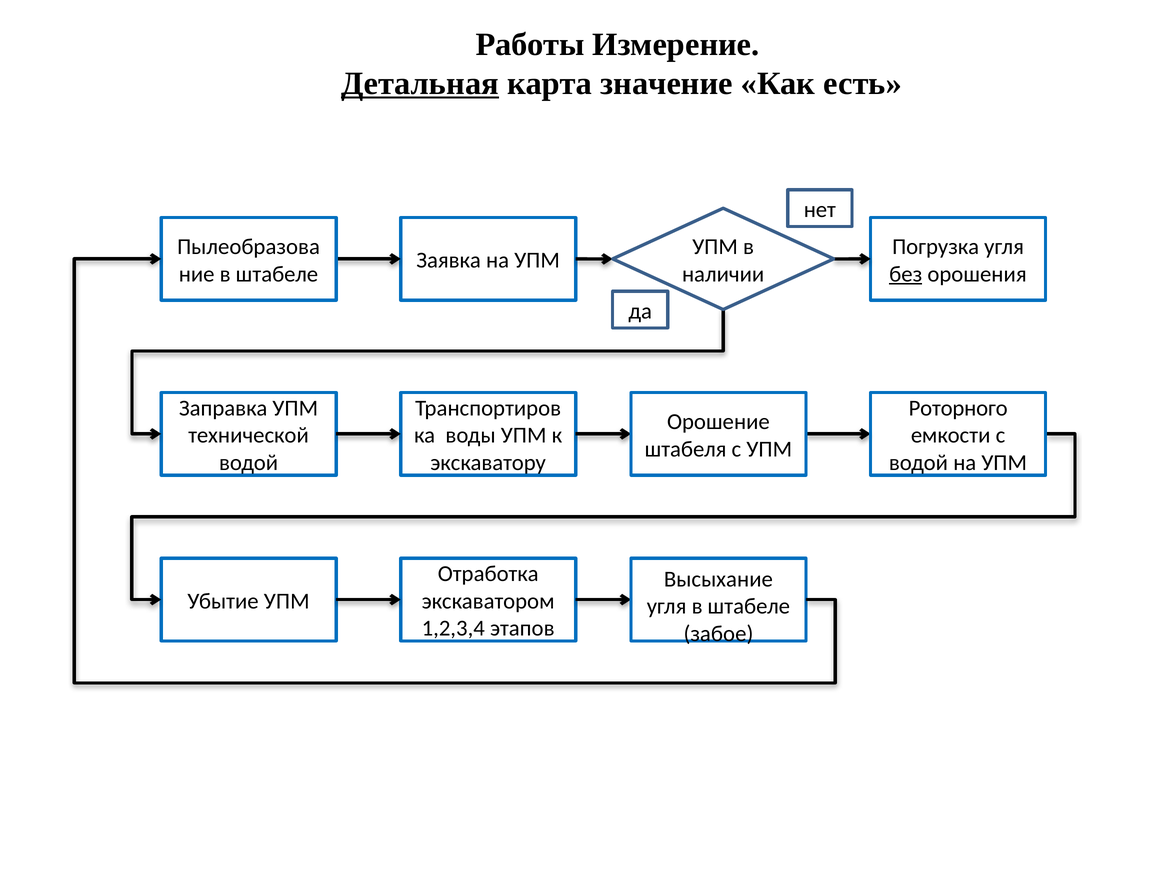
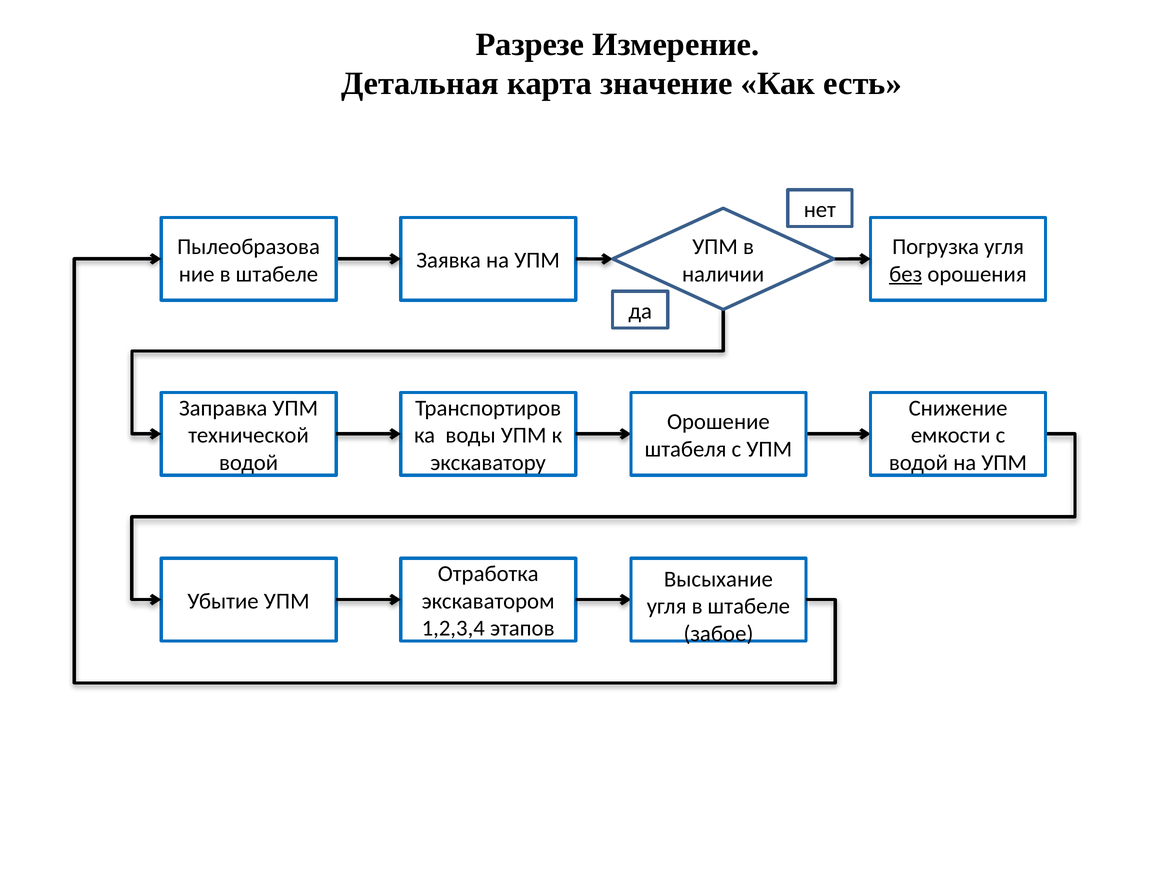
Работы: Работы -> Разрезе
Детальная underline: present -> none
Роторного: Роторного -> Снижение
